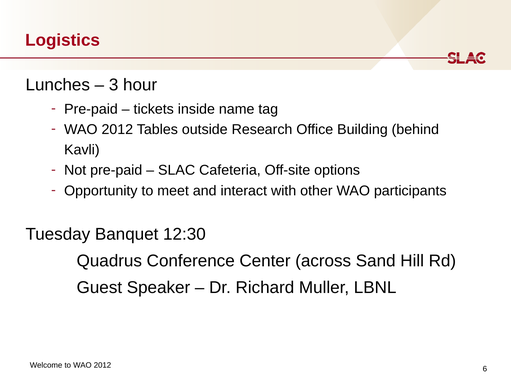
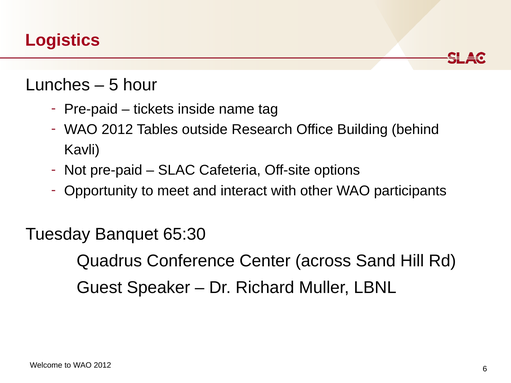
3: 3 -> 5
12:30: 12:30 -> 65:30
